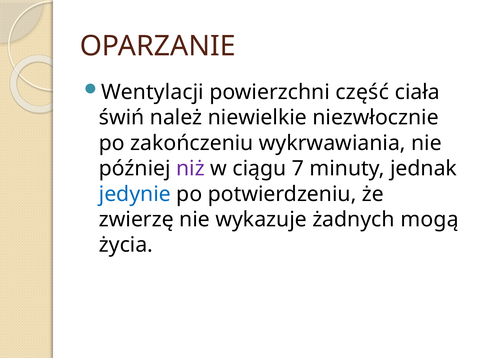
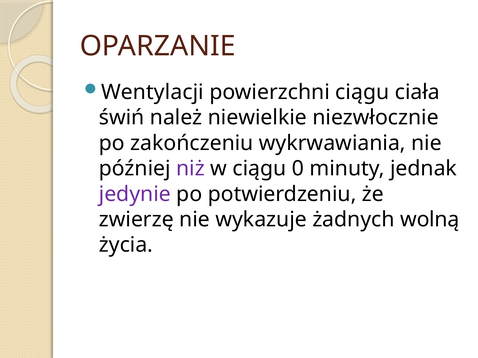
powierzchni część: część -> ciągu
7: 7 -> 0
jedynie colour: blue -> purple
mogą: mogą -> wolną
